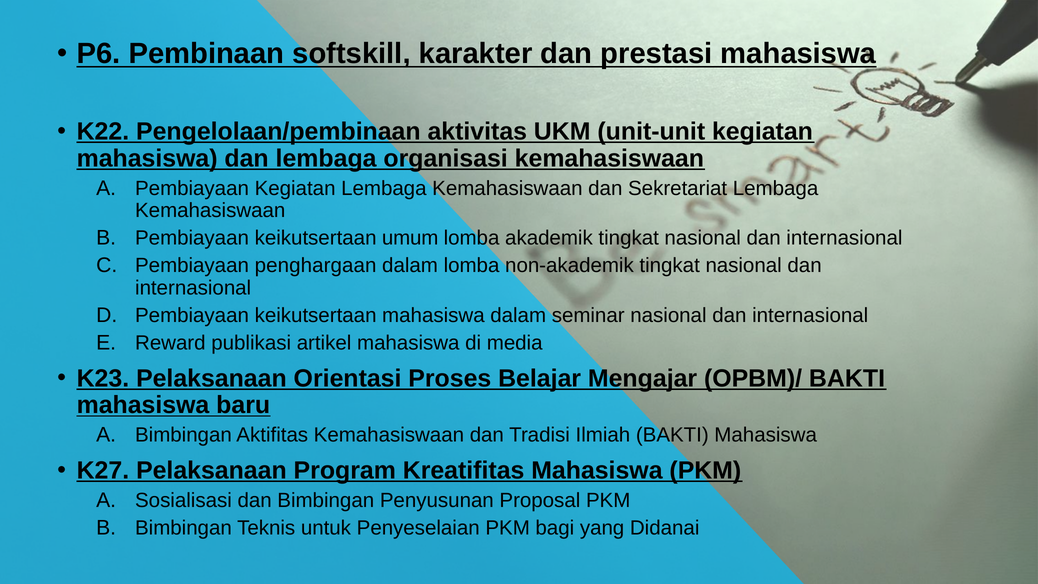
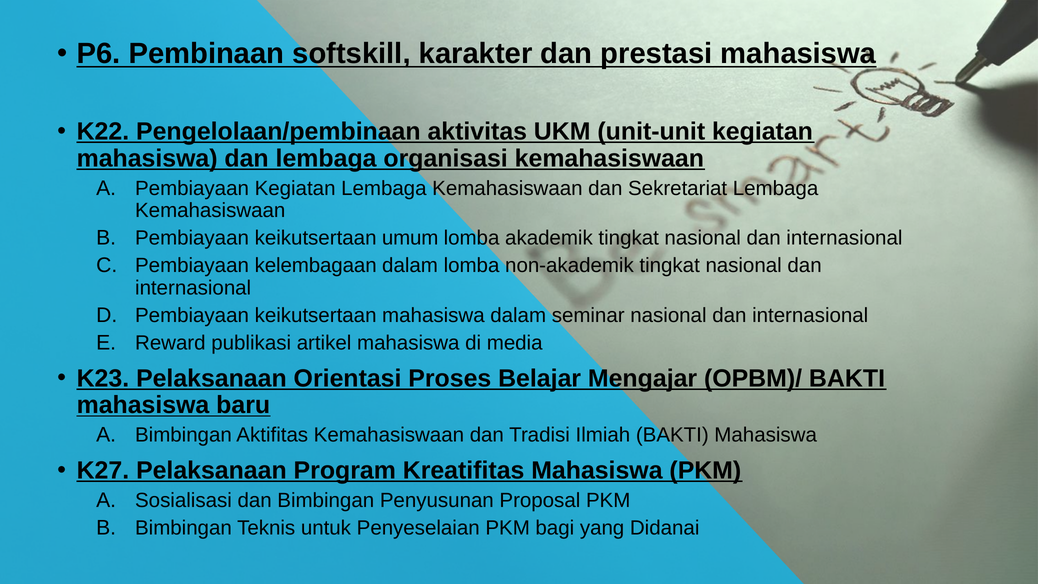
penghargaan: penghargaan -> kelembagaan
